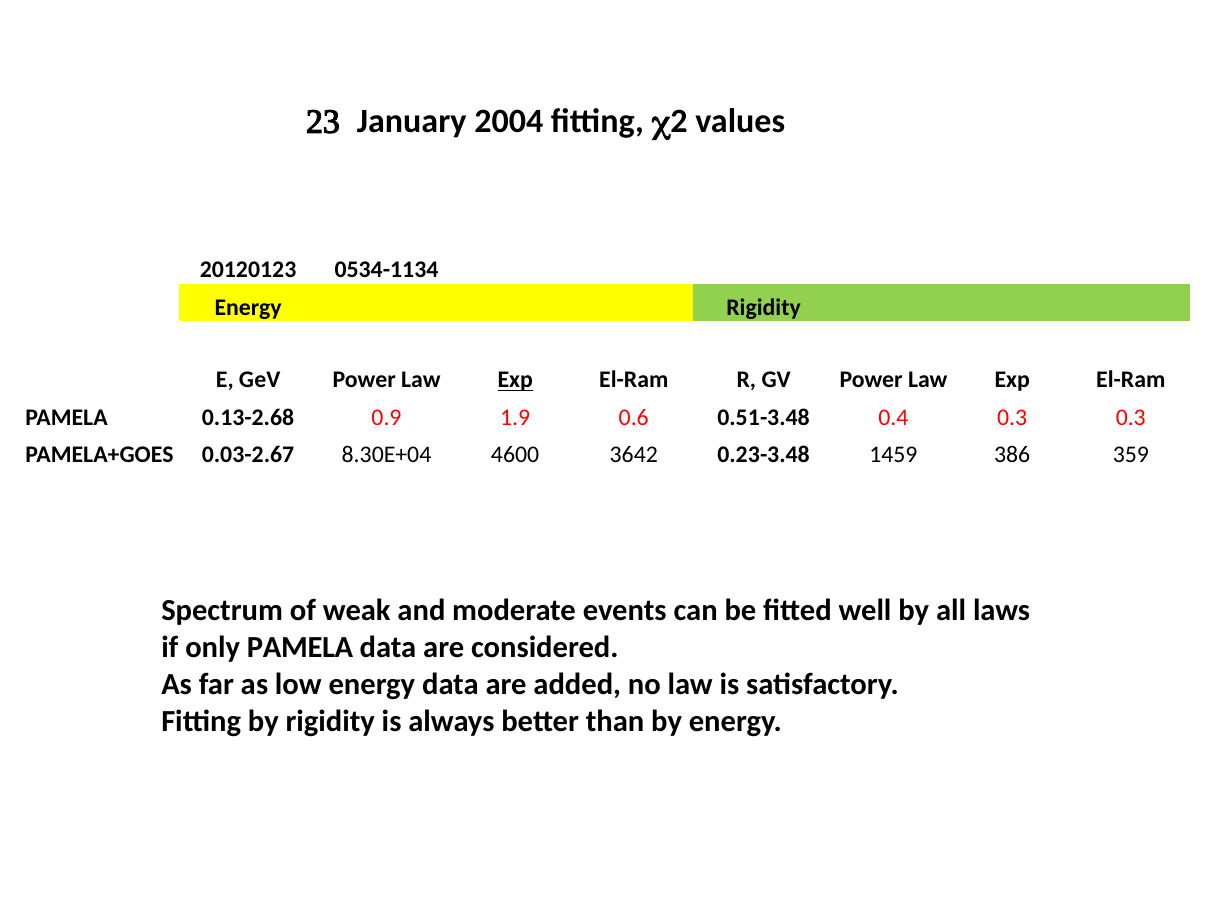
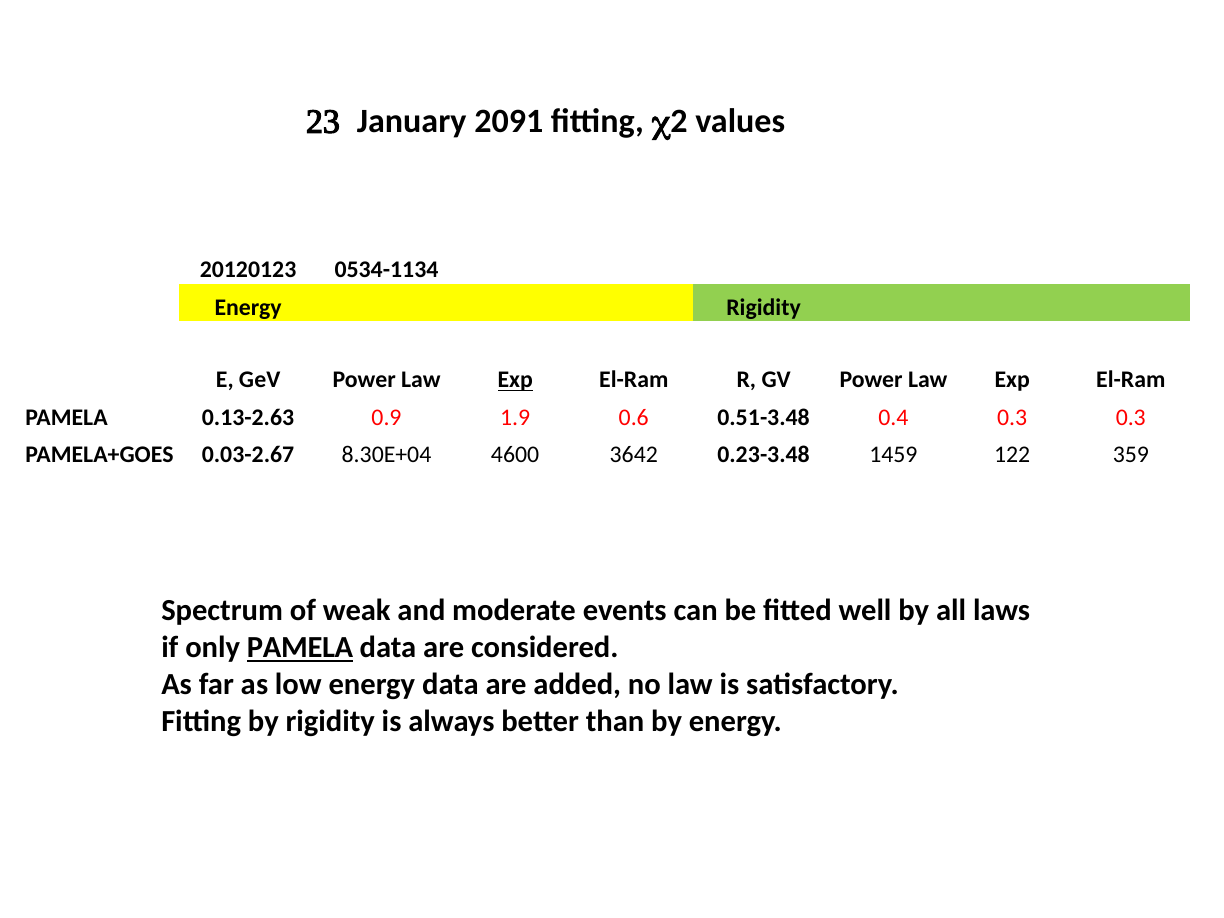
2004: 2004 -> 2091
0.13-2.68: 0.13-2.68 -> 0.13-2.63
386: 386 -> 122
PAMELA at (300, 647) underline: none -> present
